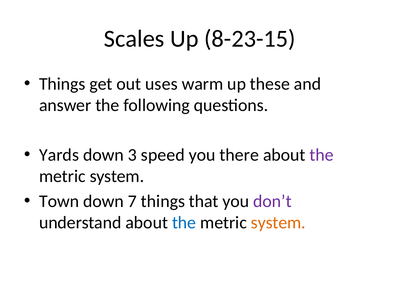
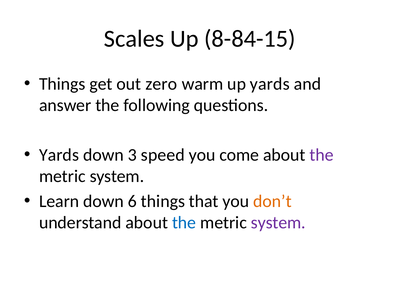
8-23-15: 8-23-15 -> 8-84-15
uses: uses -> zero
up these: these -> yards
there: there -> come
Town: Town -> Learn
7: 7 -> 6
don’t colour: purple -> orange
system at (278, 223) colour: orange -> purple
